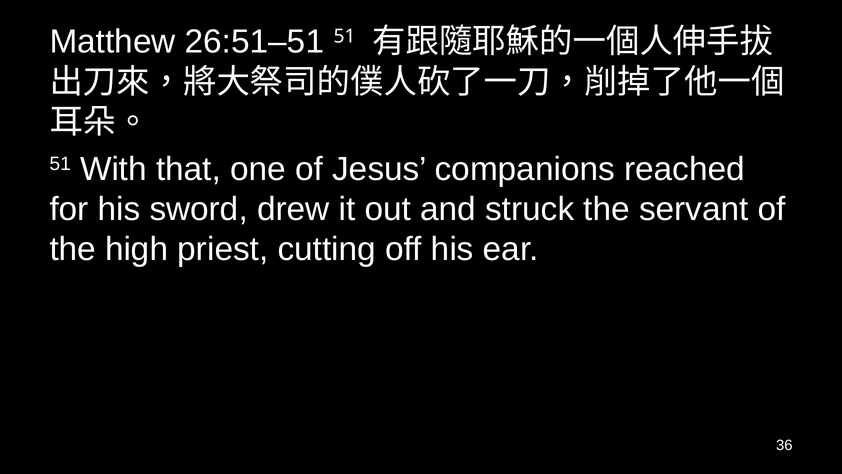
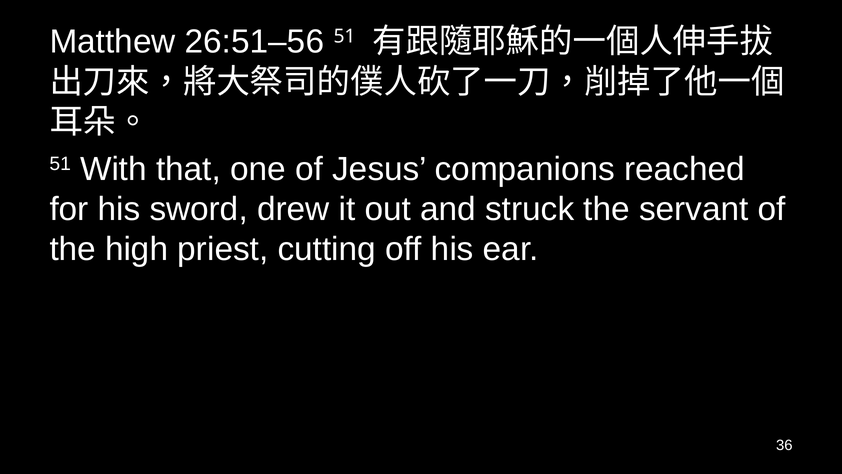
26:51–51: 26:51–51 -> 26:51–56
